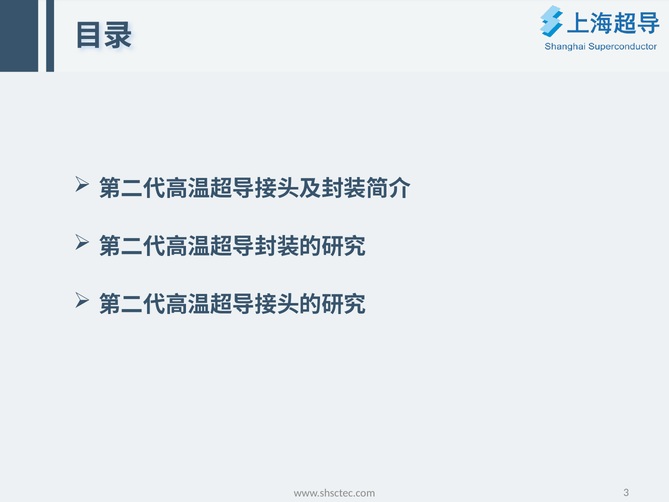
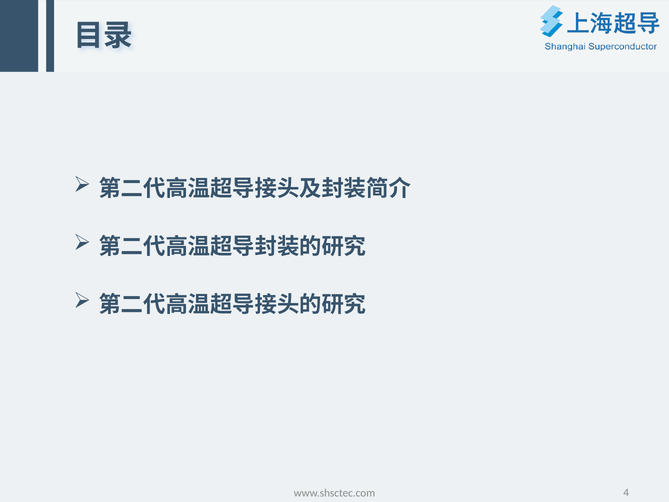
3: 3 -> 4
